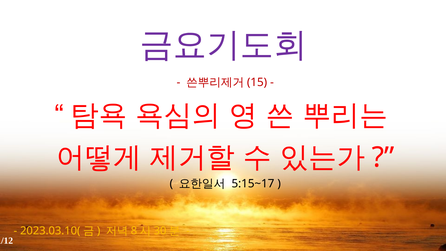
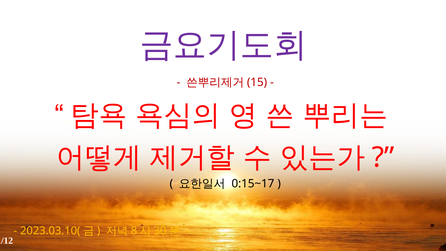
5:15~17: 5:15~17 -> 0:15~17
